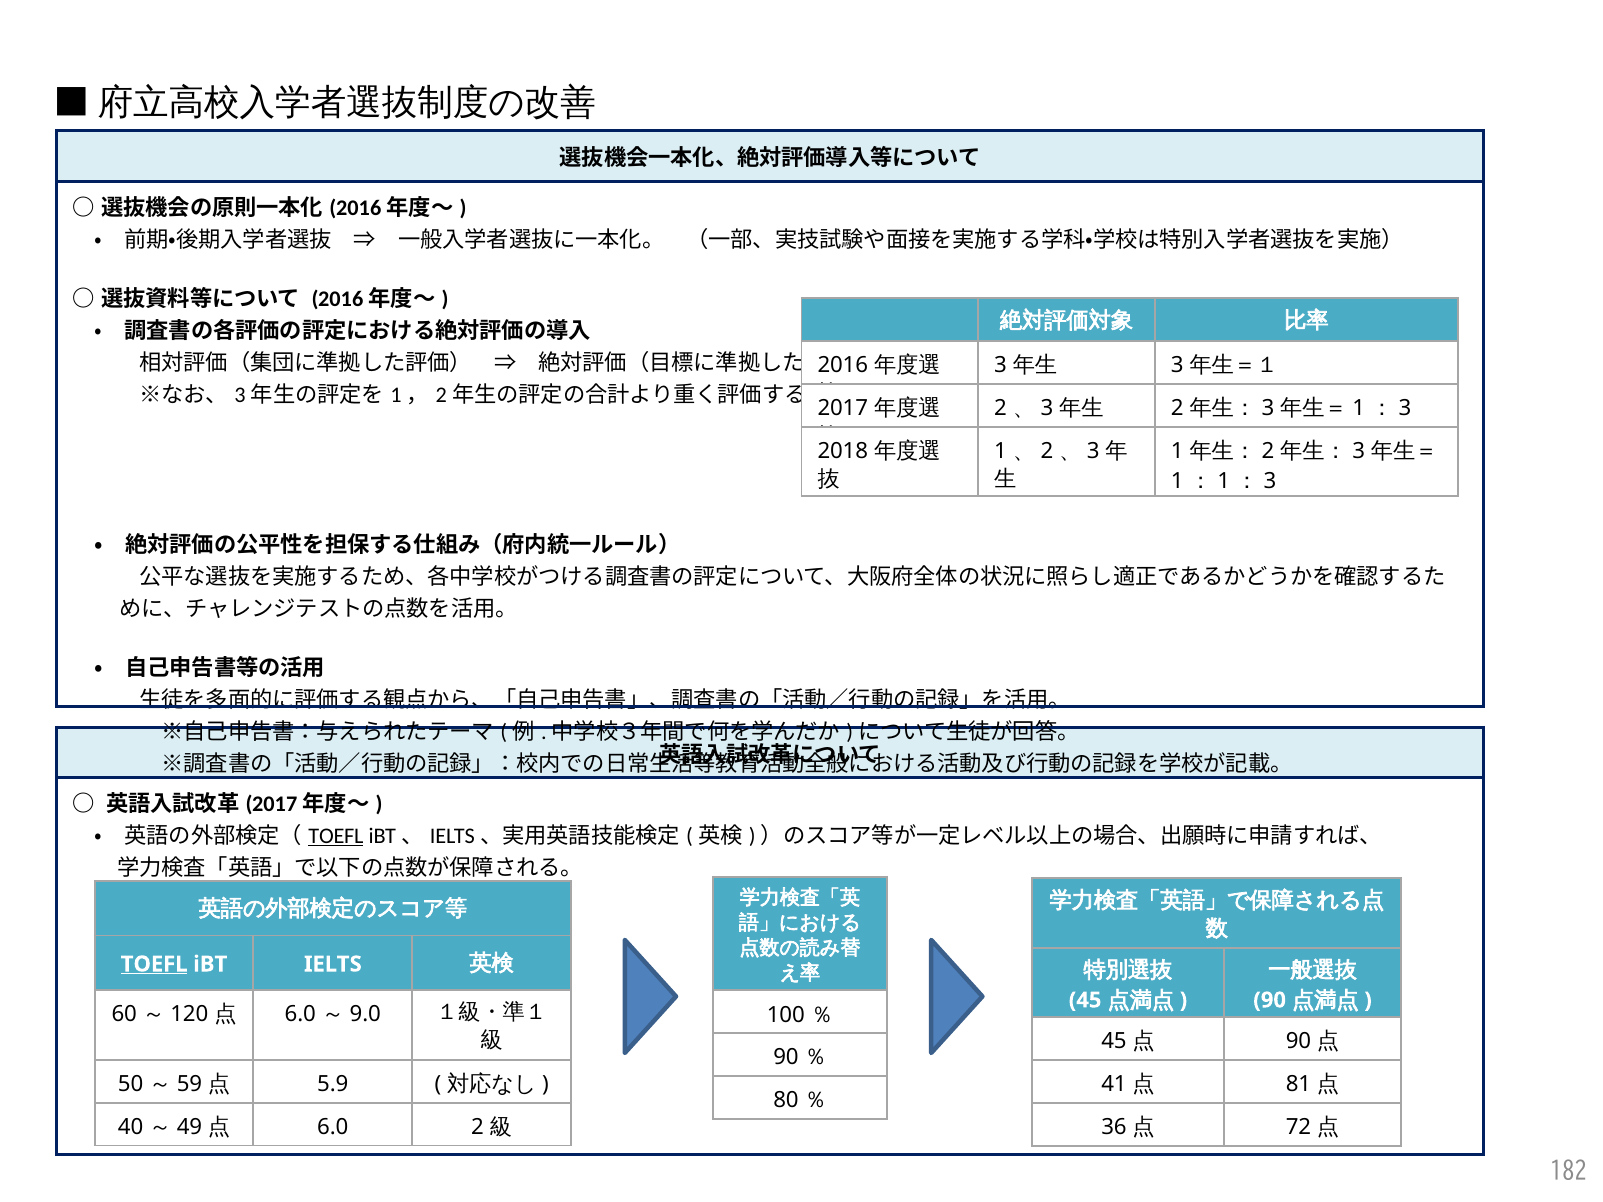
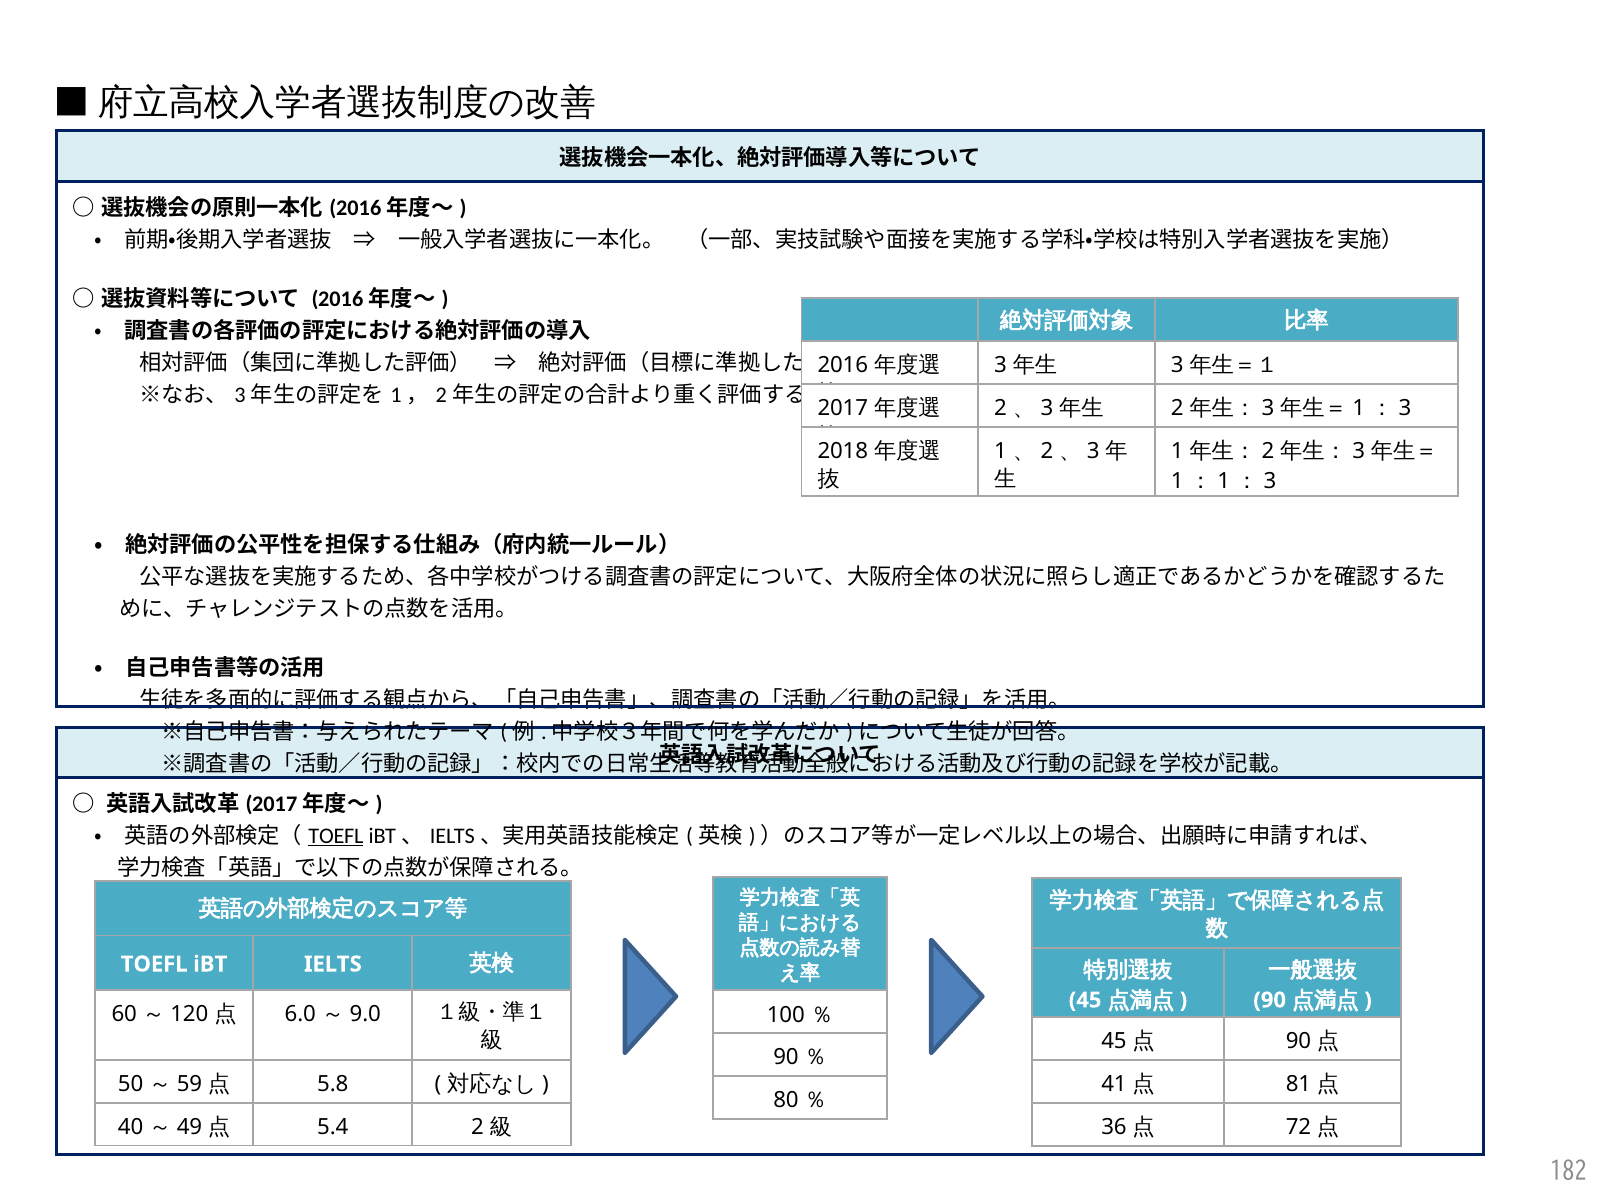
TOEFL at (154, 964) underline: present -> none
5.9: 5.9 -> 5.8
6.0 at (333, 1127): 6.0 -> 5.4
